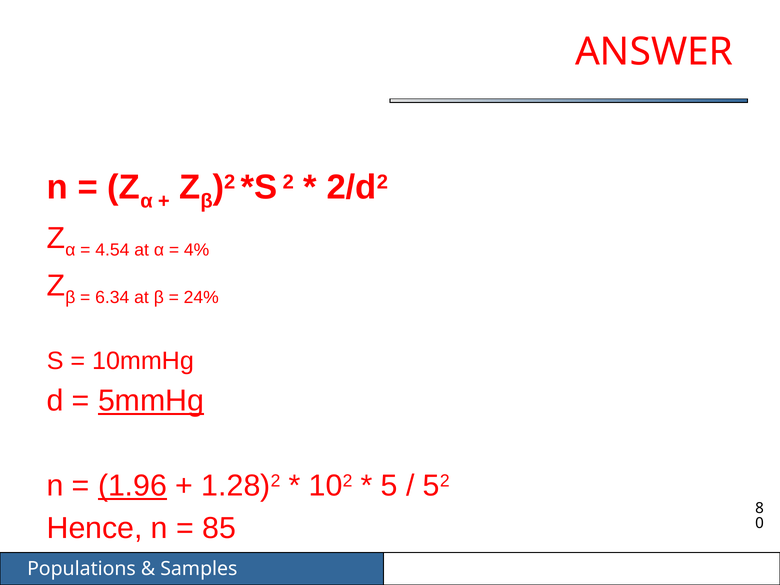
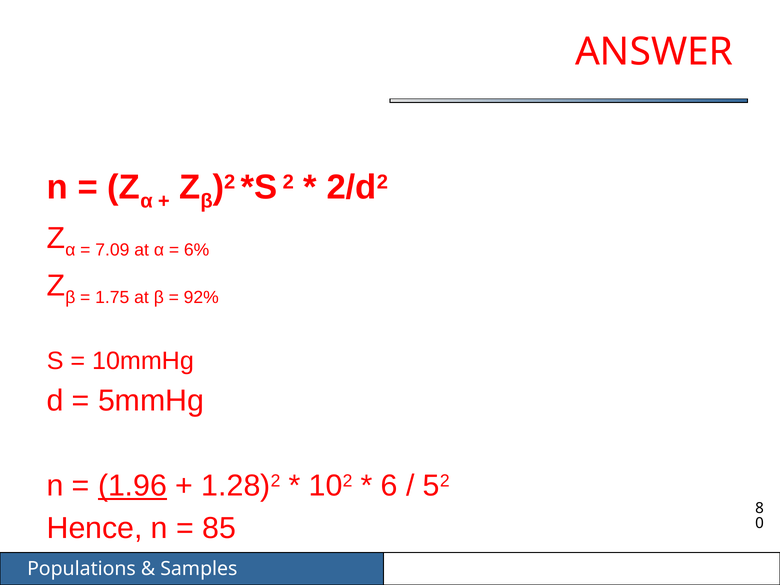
4.54: 4.54 -> 7.09
4%: 4% -> 6%
6.34: 6.34 -> 1.75
24%: 24% -> 92%
5mmHg underline: present -> none
5: 5 -> 6
